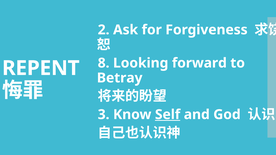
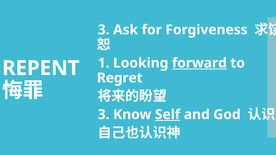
2 at (104, 30): 2 -> 3
8: 8 -> 1
forward underline: none -> present
Betray: Betray -> Regret
